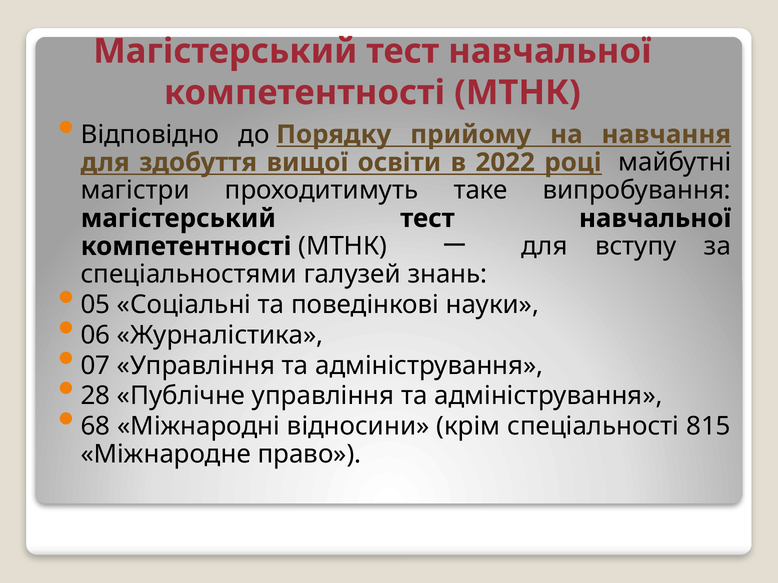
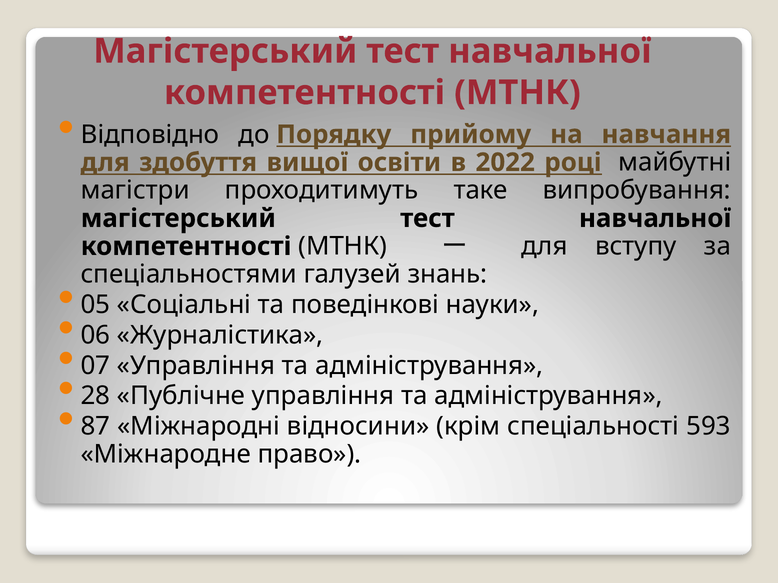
68: 68 -> 87
815: 815 -> 593
